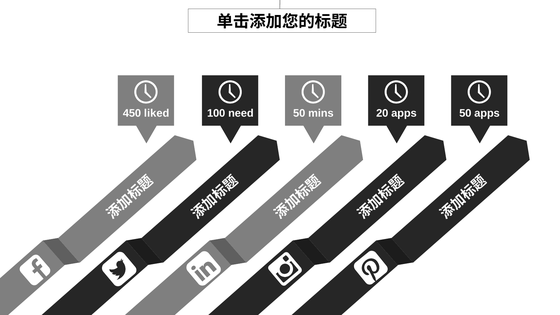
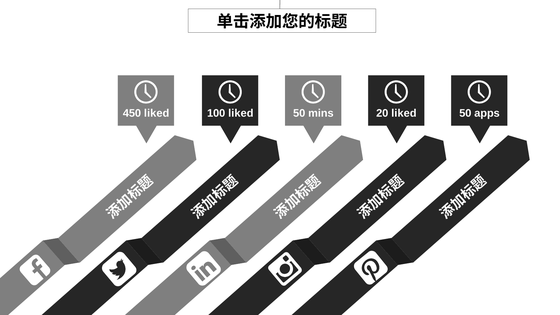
100 need: need -> liked
20 apps: apps -> liked
